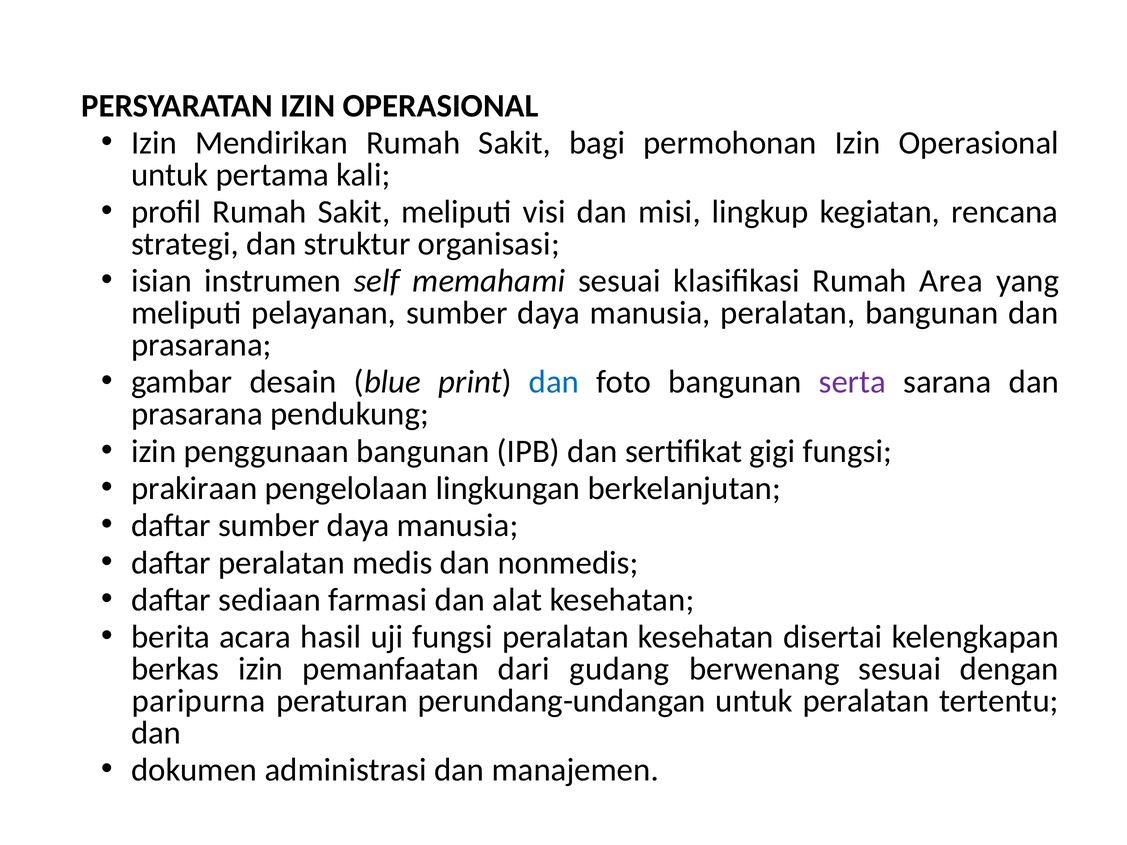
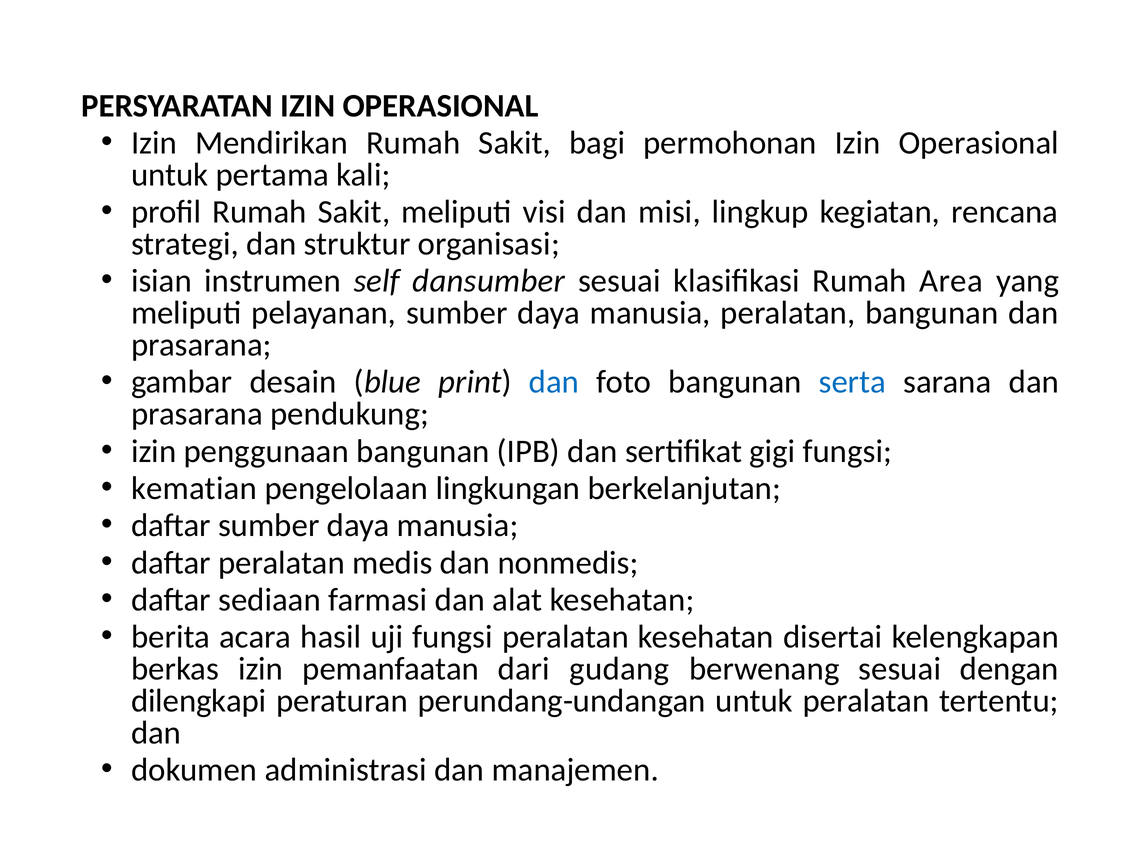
memahami: memahami -> dansumber
serta colour: purple -> blue
prakiraan: prakiraan -> kematian
paripurna: paripurna -> dilengkapi
